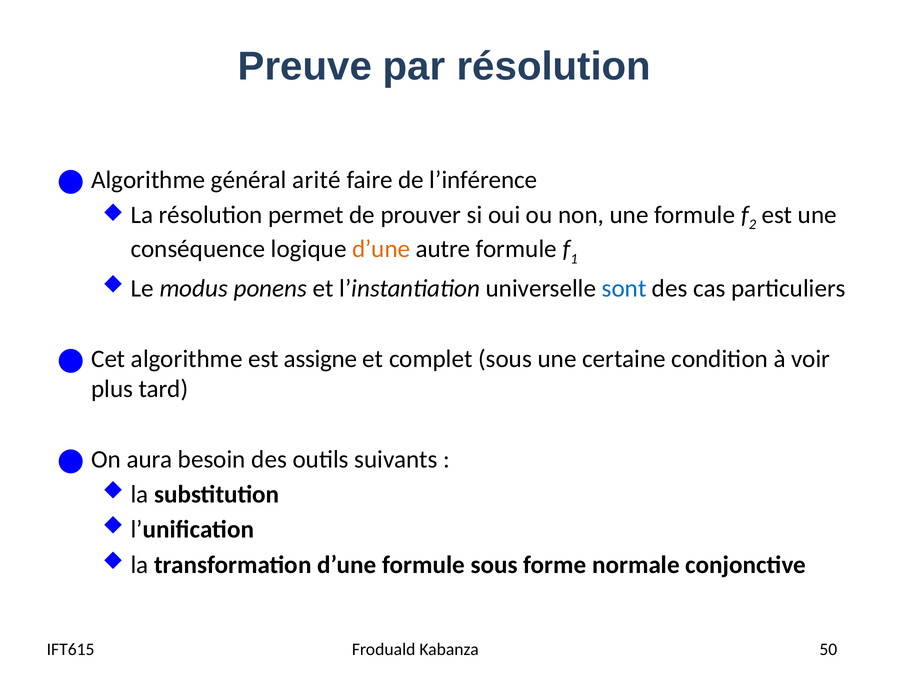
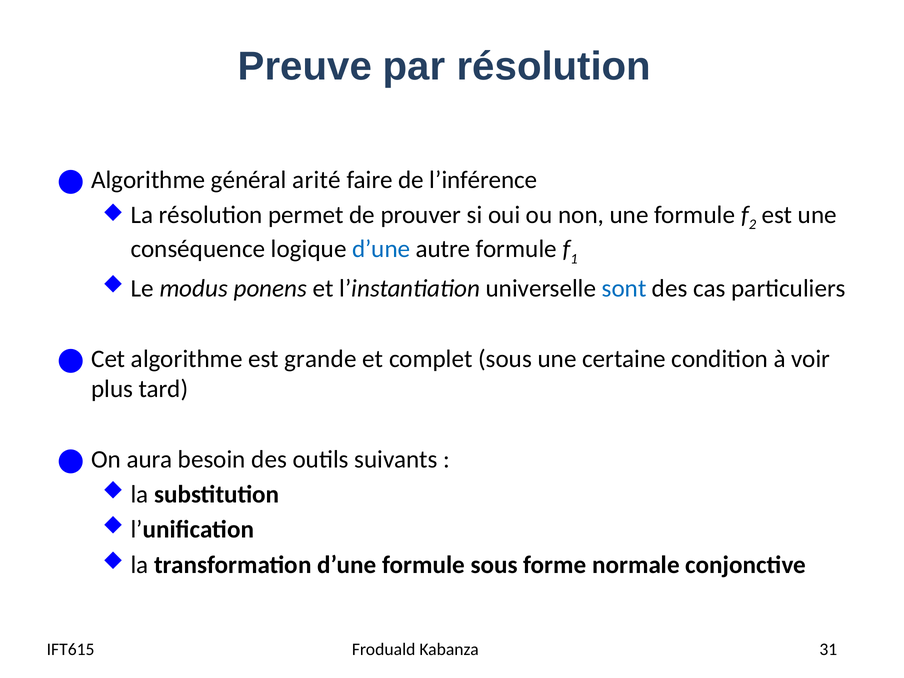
d’une at (381, 249) colour: orange -> blue
assigne: assigne -> grande
50: 50 -> 31
